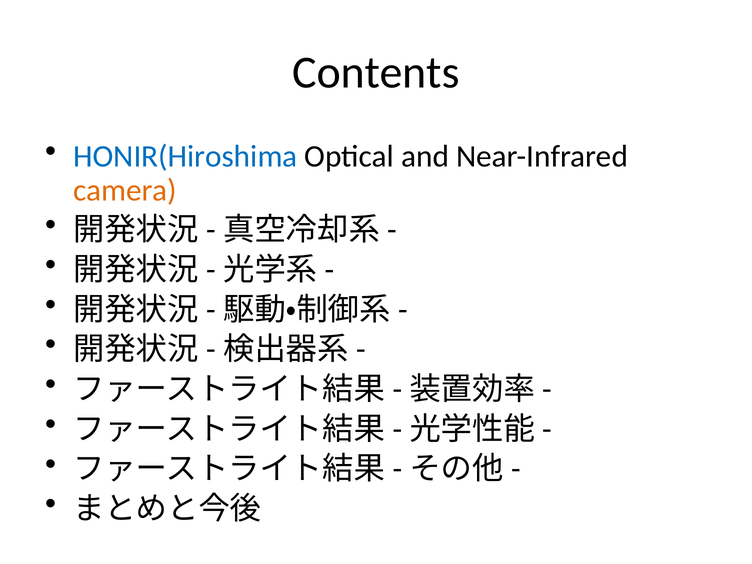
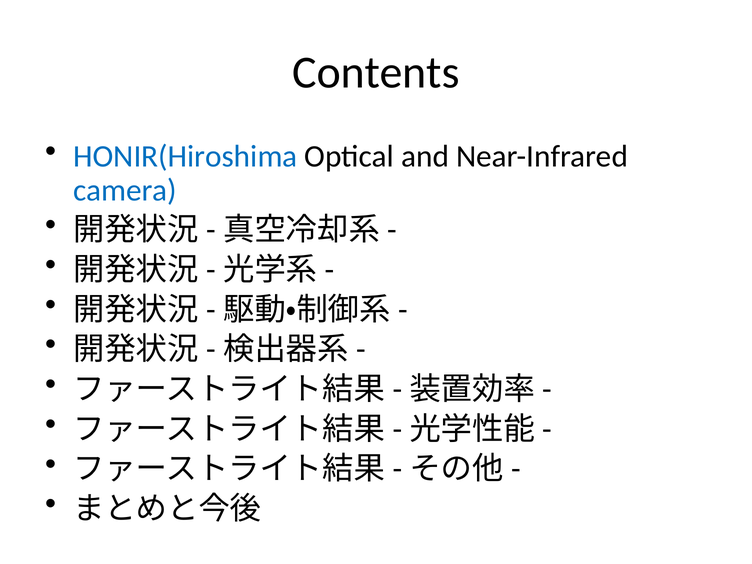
camera colour: orange -> blue
